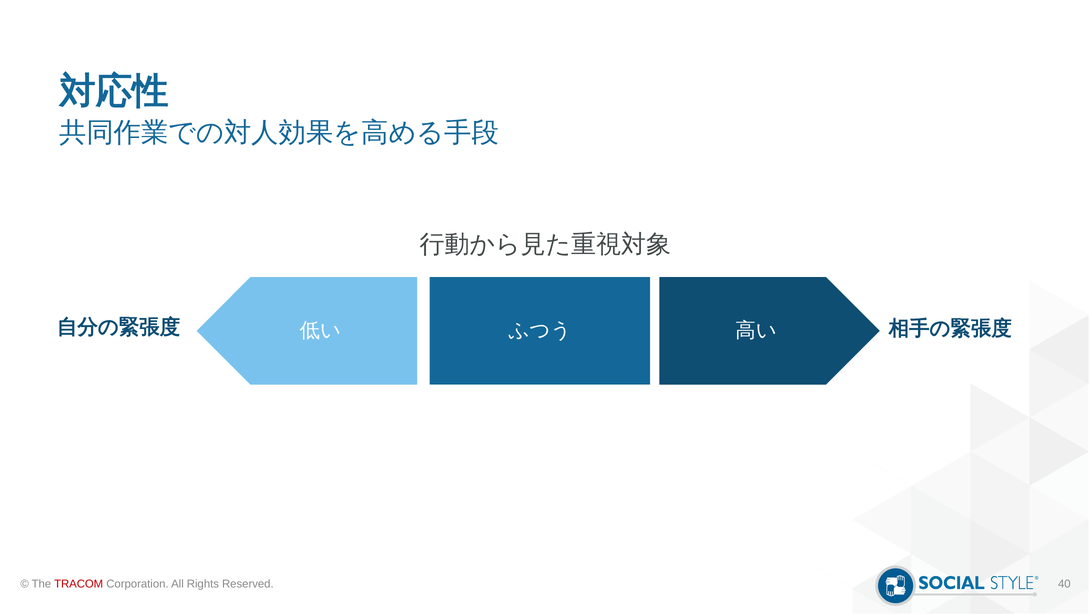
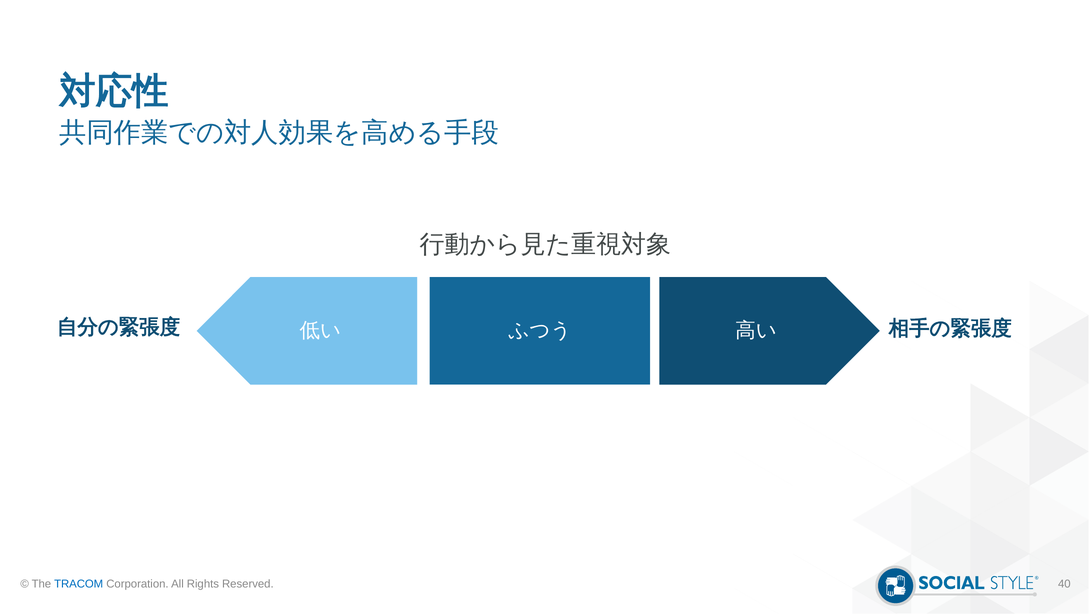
TRACOM colour: red -> blue
